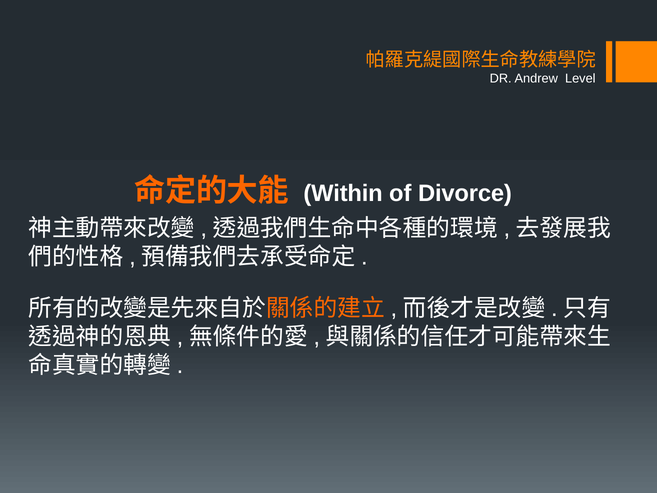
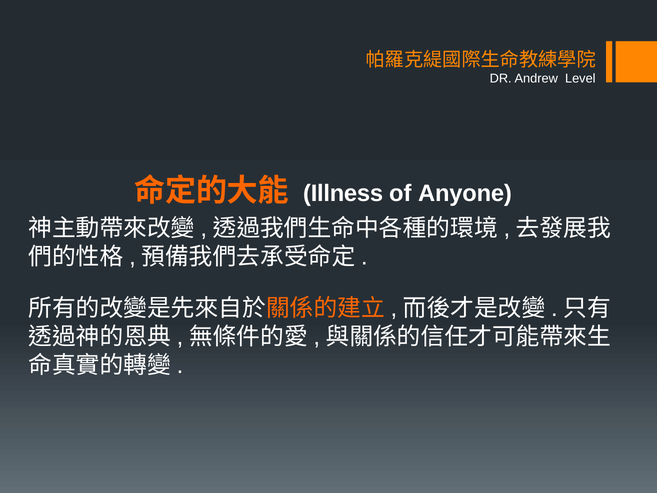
Within: Within -> Illness
Divorce: Divorce -> Anyone
